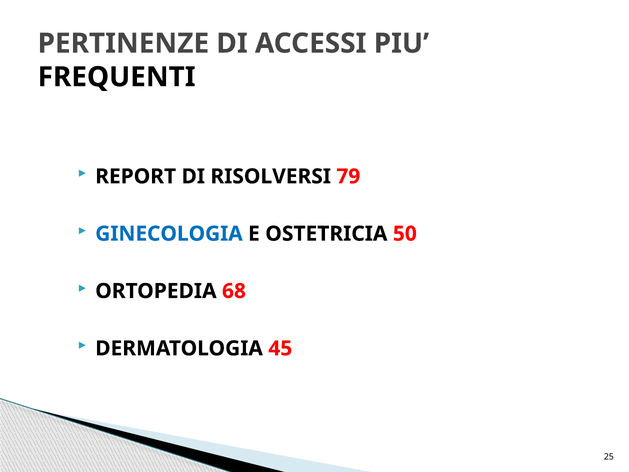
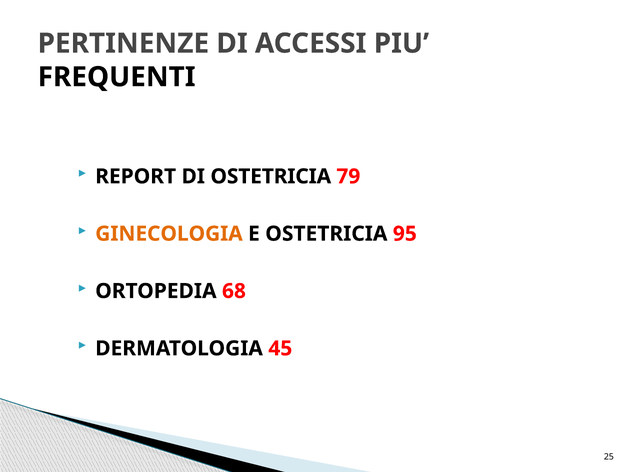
DI RISOLVERSI: RISOLVERSI -> OSTETRICIA
GINECOLOGIA colour: blue -> orange
50: 50 -> 95
